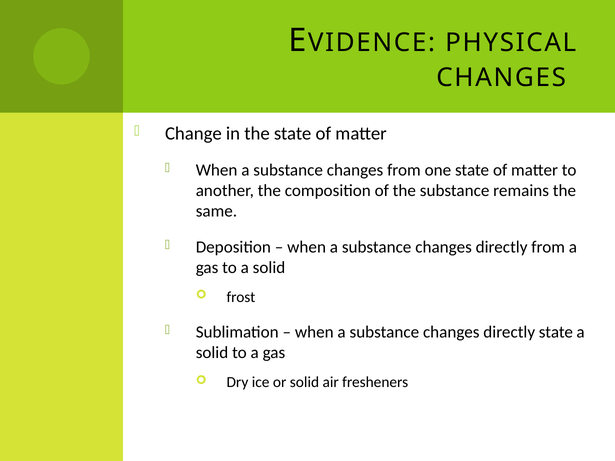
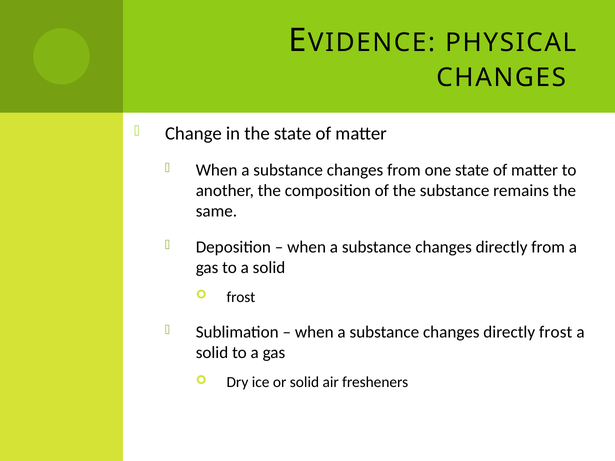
directly state: state -> frost
